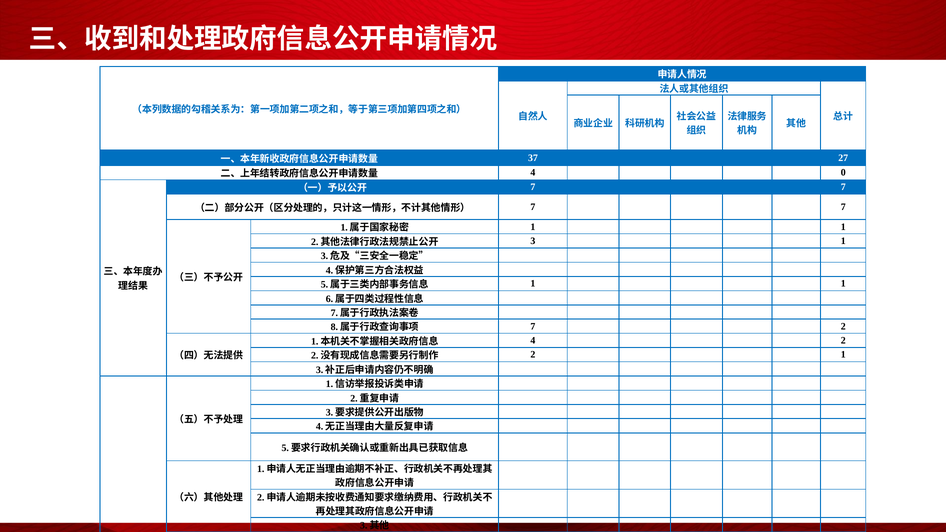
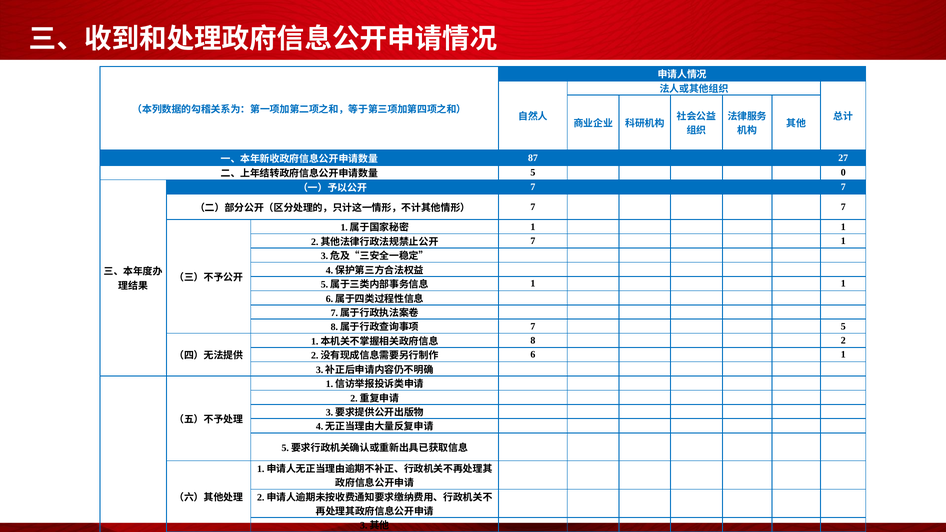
37: 37 -> 87
4 at (533, 173): 4 -> 5
3 at (533, 241): 3 -> 7
7 2: 2 -> 5
4 at (533, 341): 4 -> 8
2 at (533, 355): 2 -> 6
